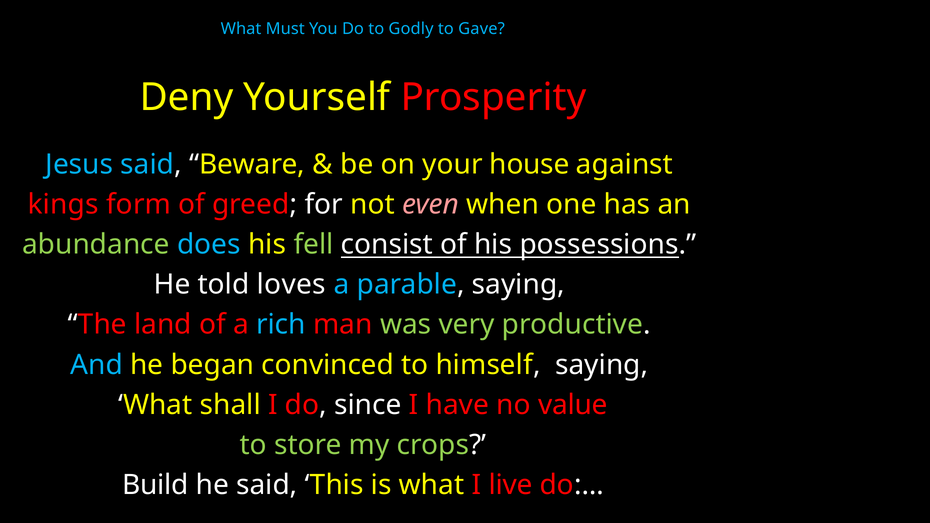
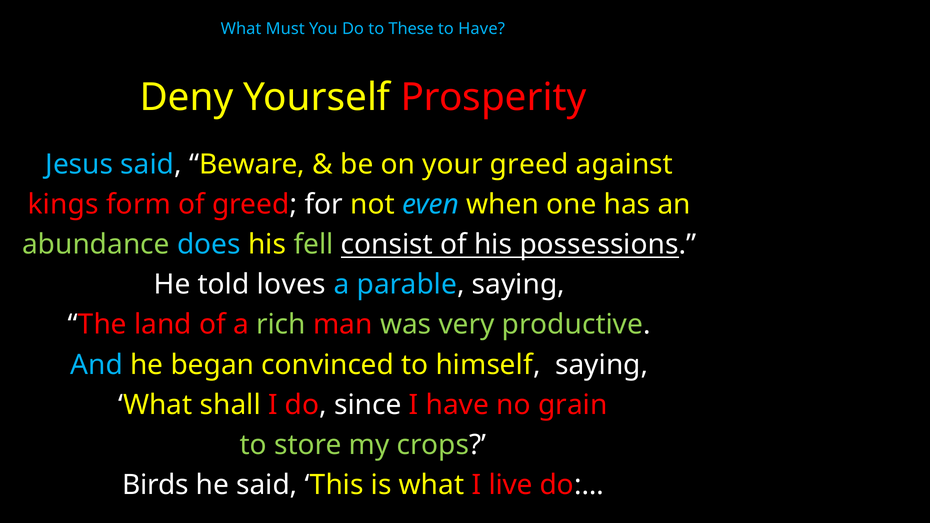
Godly: Godly -> These
to Gave: Gave -> Have
your house: house -> greed
even colour: pink -> light blue
rich colour: light blue -> light green
value: value -> grain
Build: Build -> Birds
